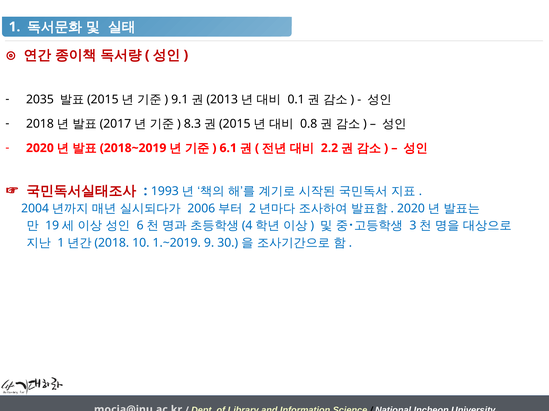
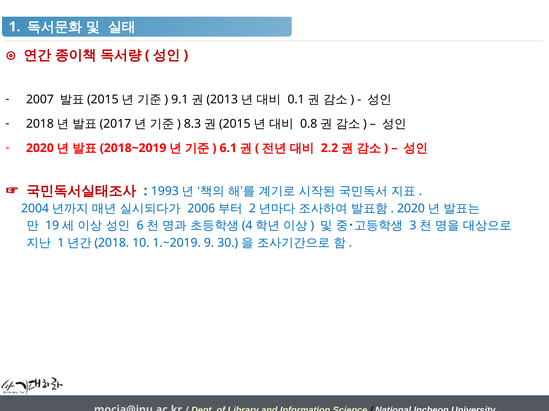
2035: 2035 -> 2007
